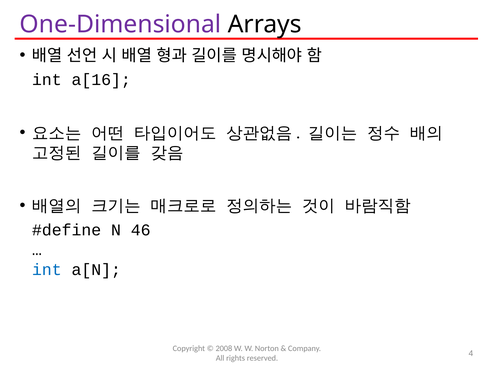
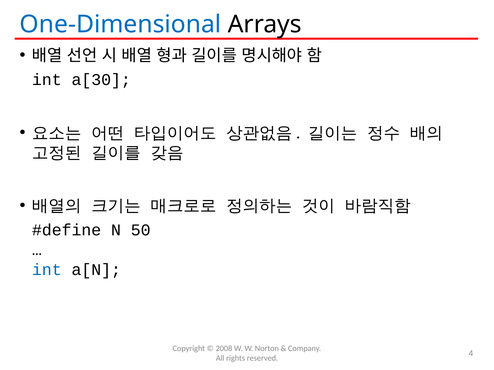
One-Dimensional colour: purple -> blue
a[16: a[16 -> a[30
46: 46 -> 50
